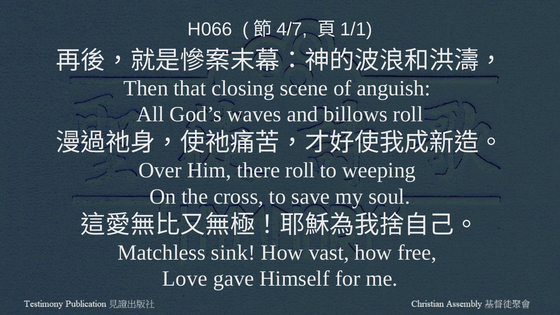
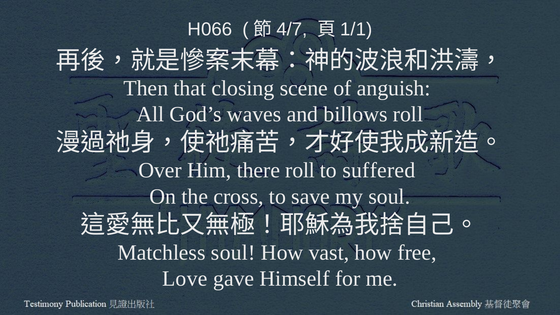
weeping: weeping -> suffered
Matchless sink: sink -> soul
